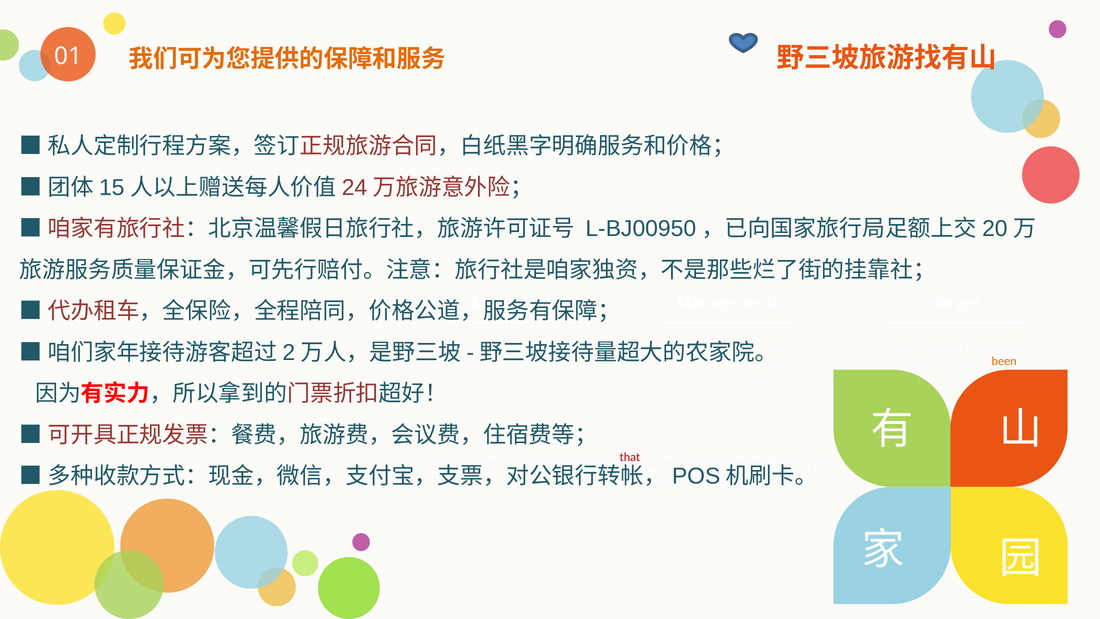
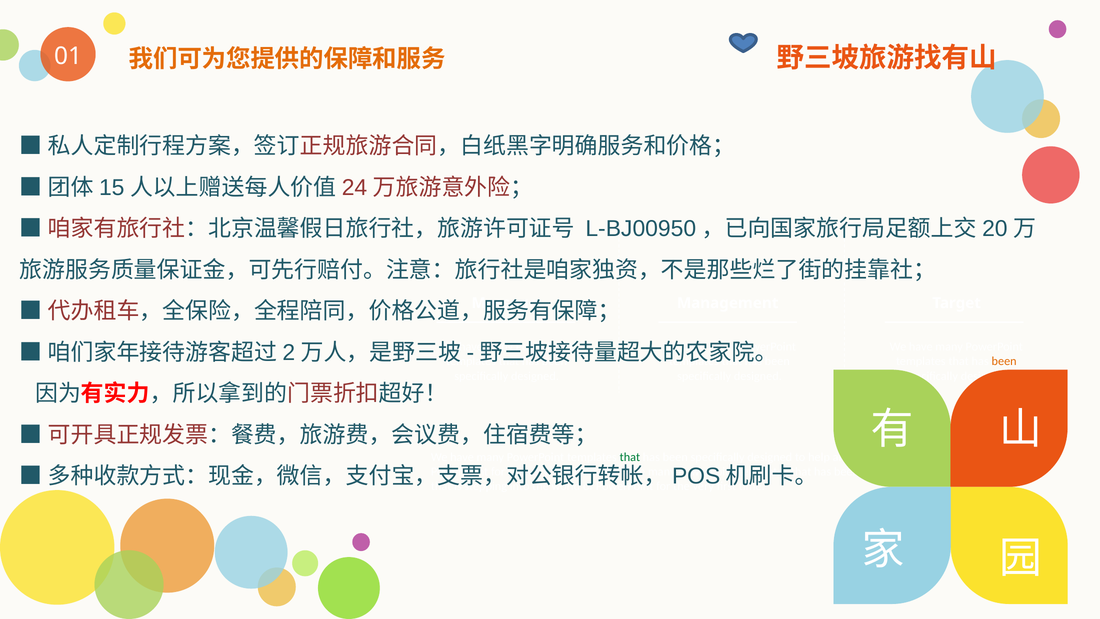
that at (630, 457) colour: red -> green
